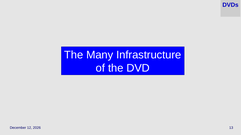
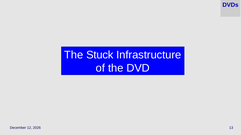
Many: Many -> Stuck
